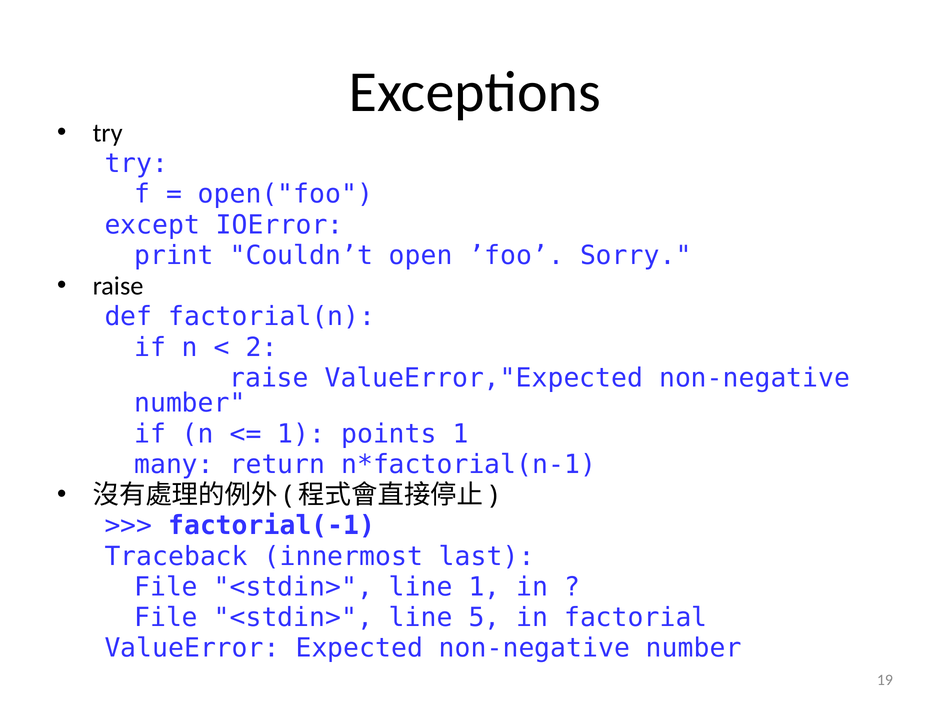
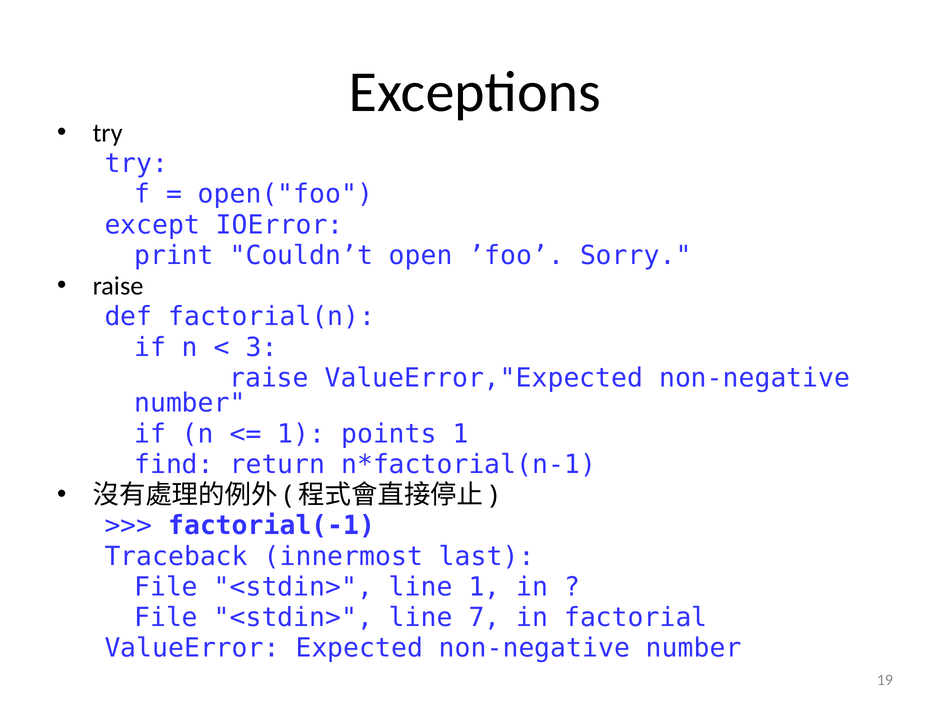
2: 2 -> 3
many: many -> find
5: 5 -> 7
